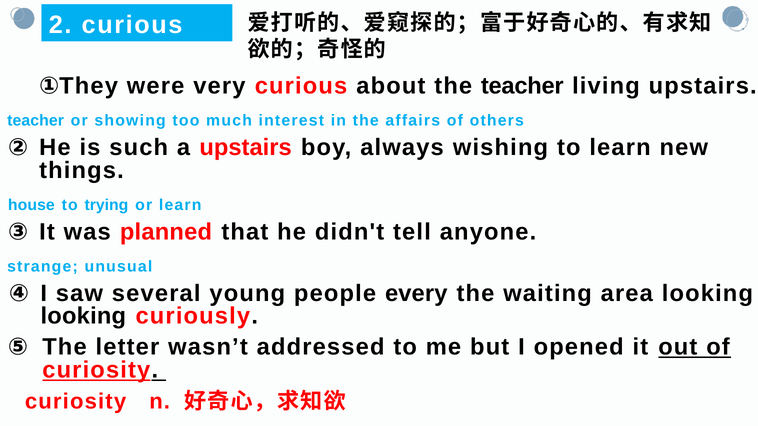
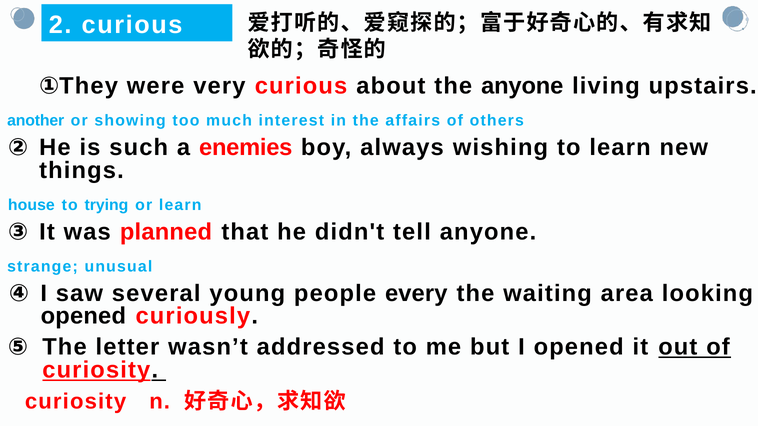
the teacher: teacher -> anyone
teacher at (36, 121): teacher -> another
a upstairs: upstairs -> enemies
looking at (83, 316): looking -> opened
